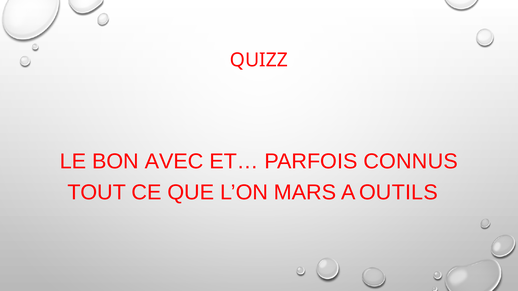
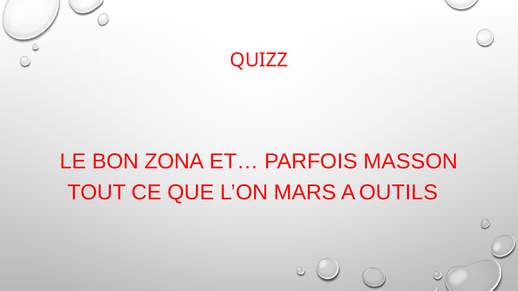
AVEC: AVEC -> ZONA
CONNUS: CONNUS -> MASSON
